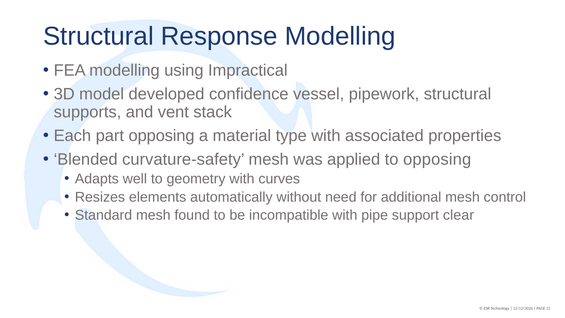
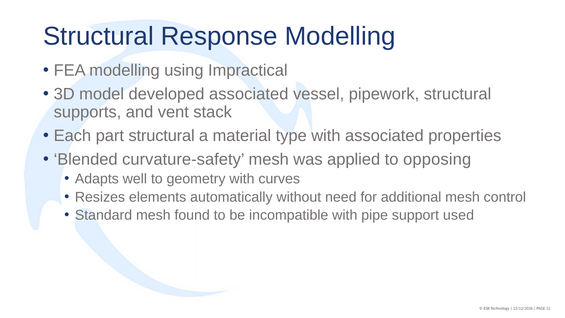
developed confidence: confidence -> associated
part opposing: opposing -> structural
clear: clear -> used
